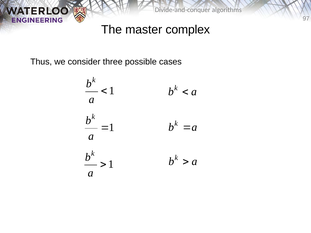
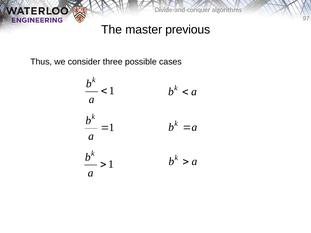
complex: complex -> previous
